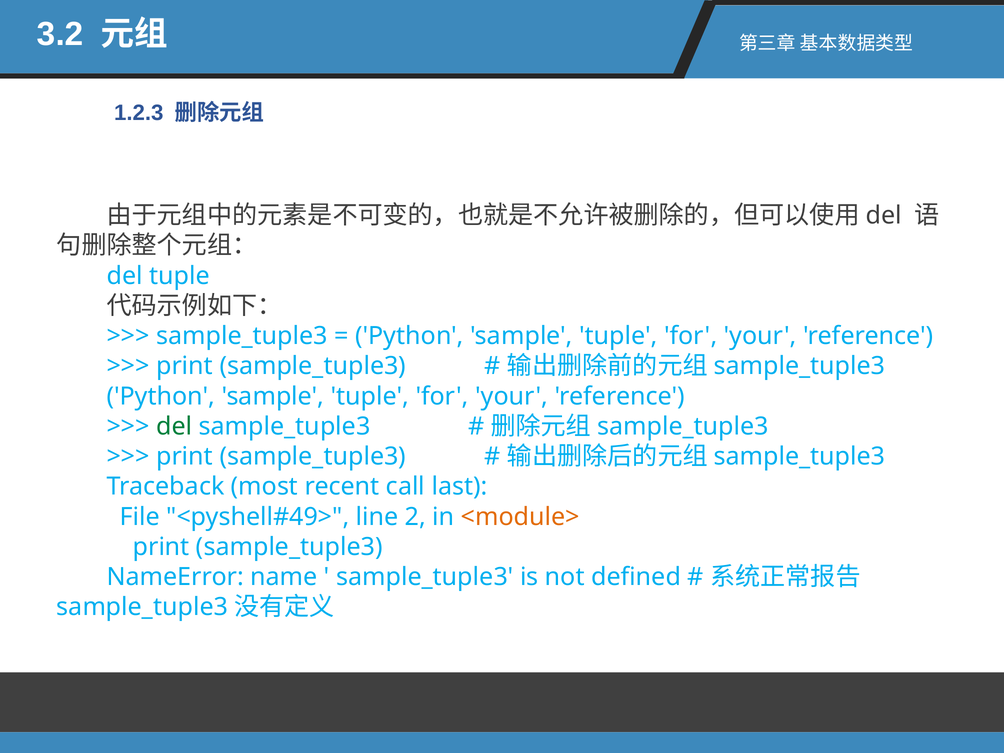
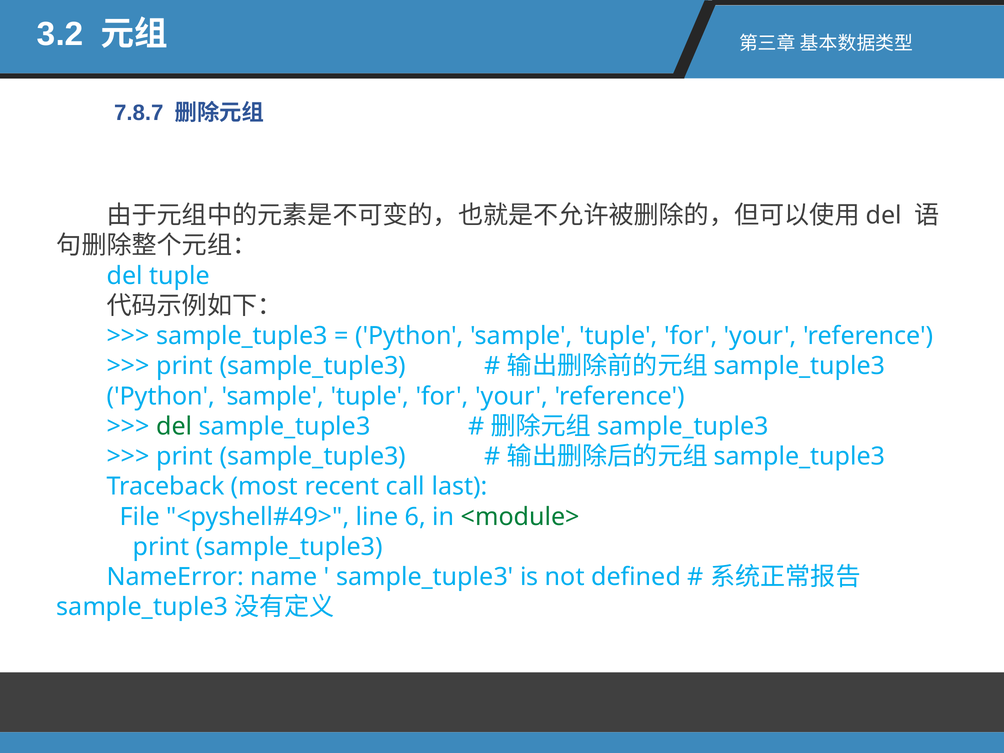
1.2.3: 1.2.3 -> 7.8.7
2: 2 -> 6
<module> colour: orange -> green
